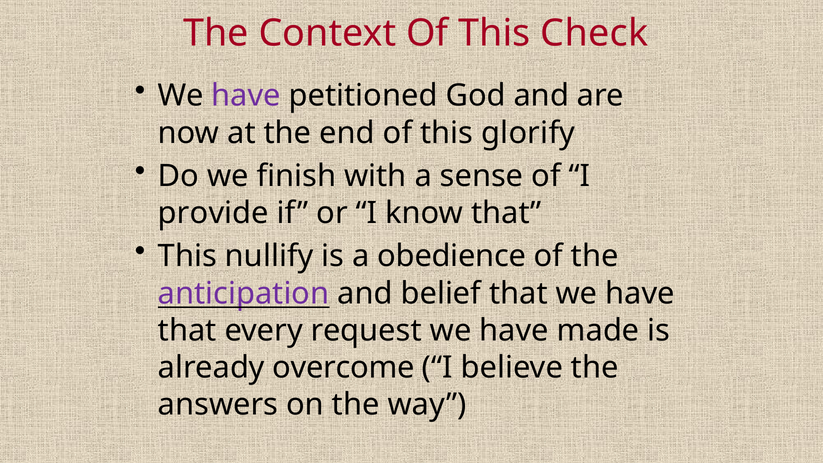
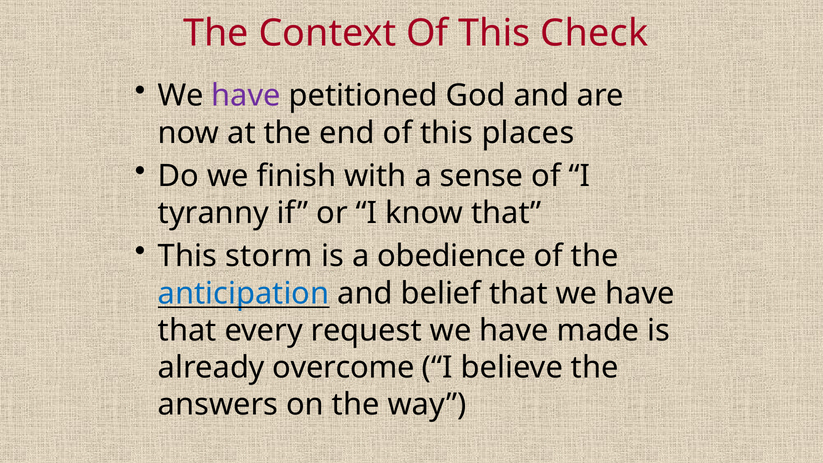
glorify: glorify -> places
provide: provide -> tyranny
nullify: nullify -> storm
anticipation colour: purple -> blue
